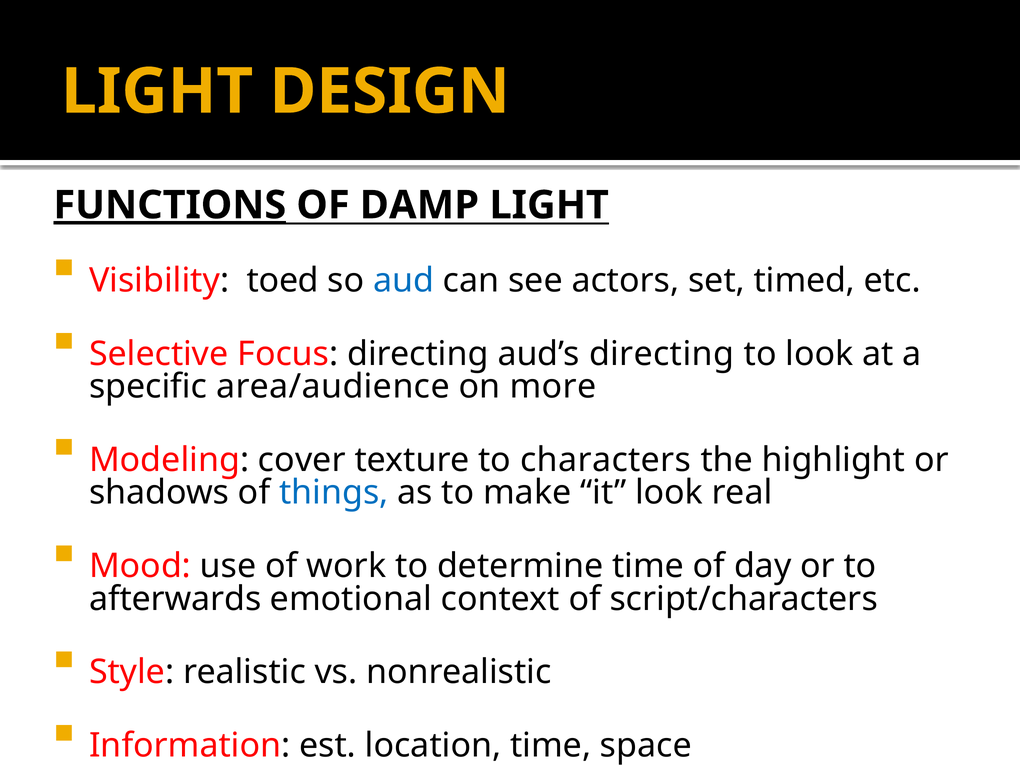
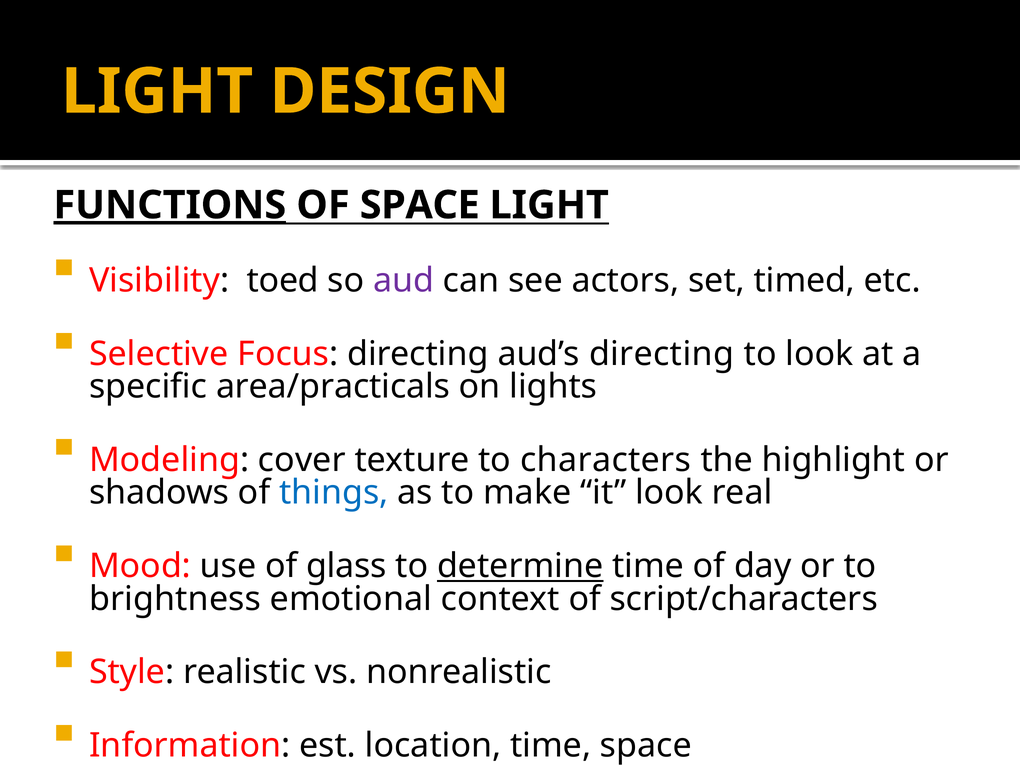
OF DAMP: DAMP -> SPACE
aud colour: blue -> purple
area/audience: area/audience -> area/practicals
more: more -> lights
work: work -> glass
determine underline: none -> present
afterwards: afterwards -> brightness
